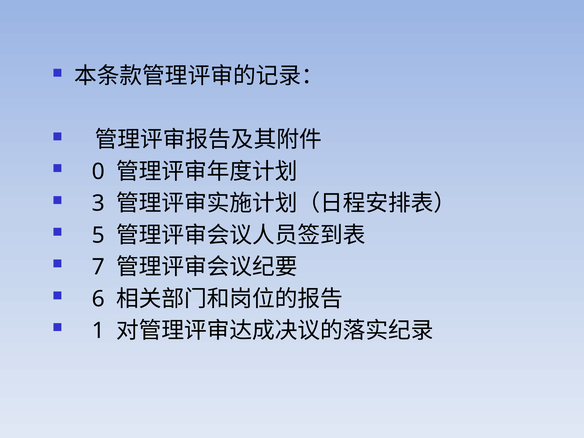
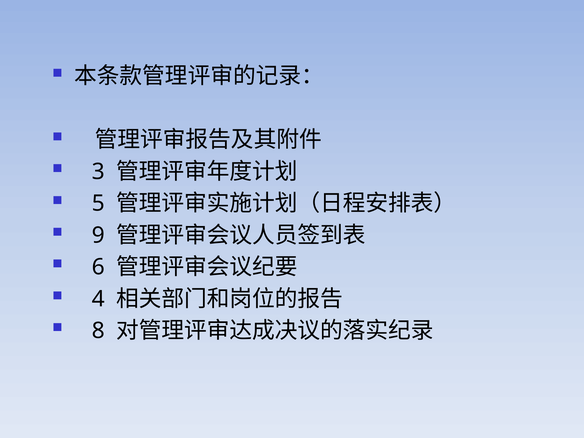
0: 0 -> 3
3: 3 -> 5
5: 5 -> 9
7: 7 -> 6
6: 6 -> 4
1: 1 -> 8
